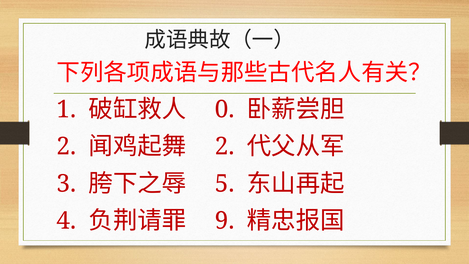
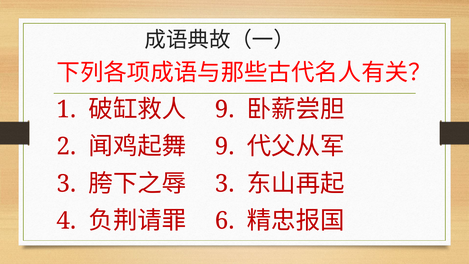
0 at (225, 109): 0 -> 9
2 at (225, 146): 2 -> 9
5 at (225, 184): 5 -> 3
9: 9 -> 6
